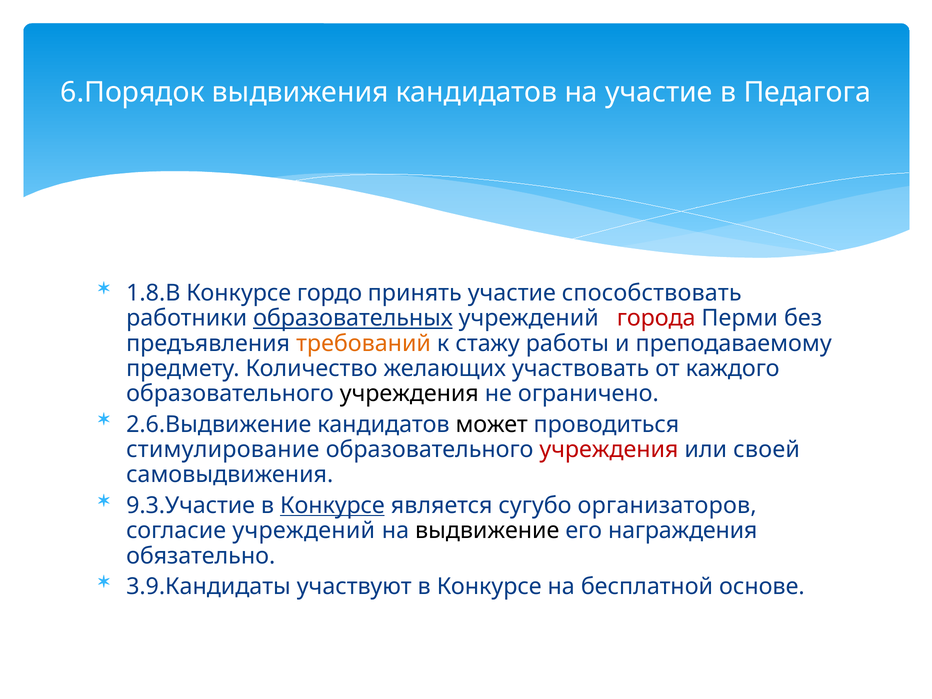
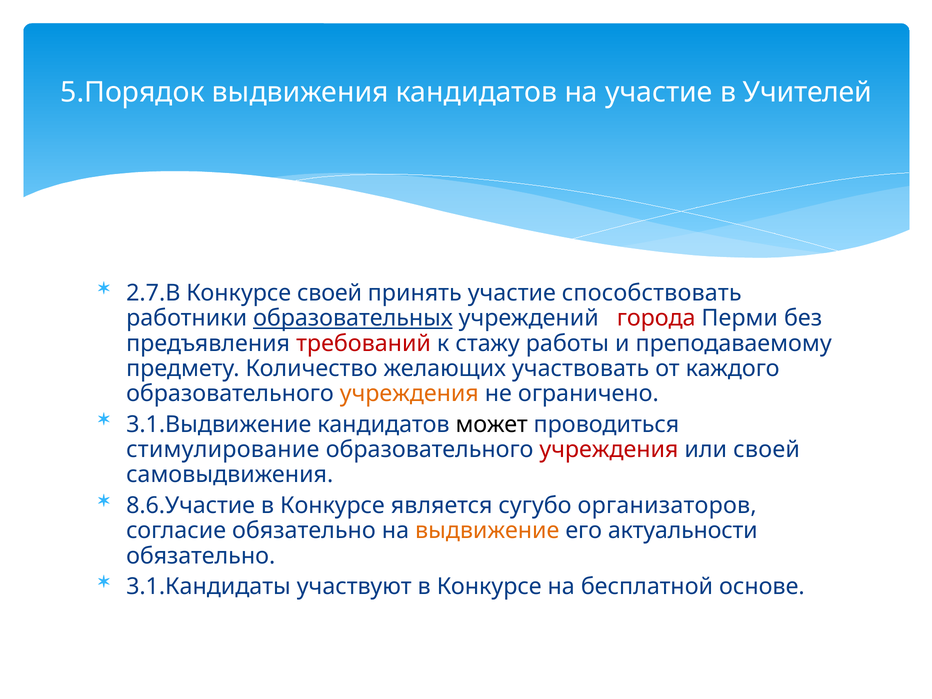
6.Порядок: 6.Порядок -> 5.Порядок
Педагога: Педагога -> Учителей
1.8.В: 1.8.В -> 2.7.В
Конкурсе гордо: гордо -> своей
требований colour: orange -> red
учреждения at (409, 394) colour: black -> orange
2.6.Выдвижение: 2.6.Выдвижение -> 3.1.Выдвижение
9.3.Участие: 9.3.Участие -> 8.6.Участие
Конкурсе at (332, 505) underline: present -> none
согласие учреждений: учреждений -> обязательно
выдвижение colour: black -> orange
награждения: награждения -> актуальности
3.9.Кандидаты: 3.9.Кандидаты -> 3.1.Кандидаты
